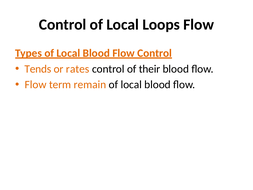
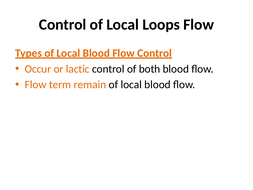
Tends: Tends -> Occur
rates: rates -> lactic
their: their -> both
